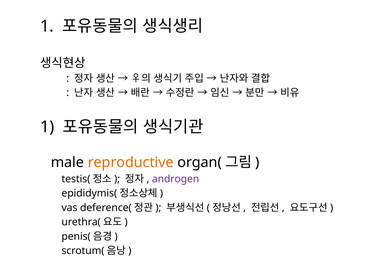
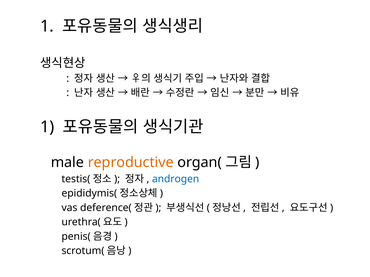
androgen colour: purple -> blue
